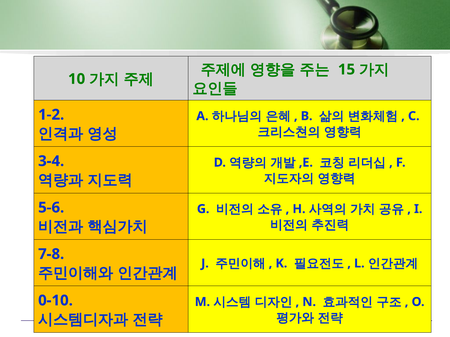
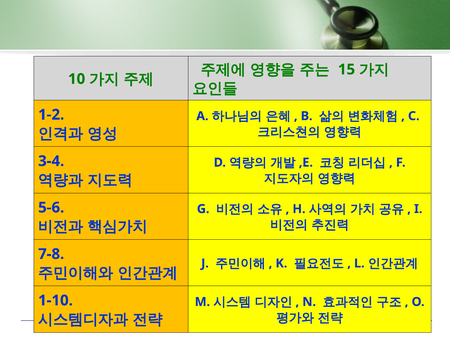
0-10: 0-10 -> 1-10
